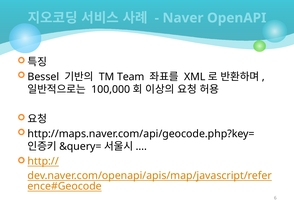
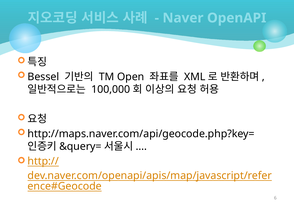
Team: Team -> Open
